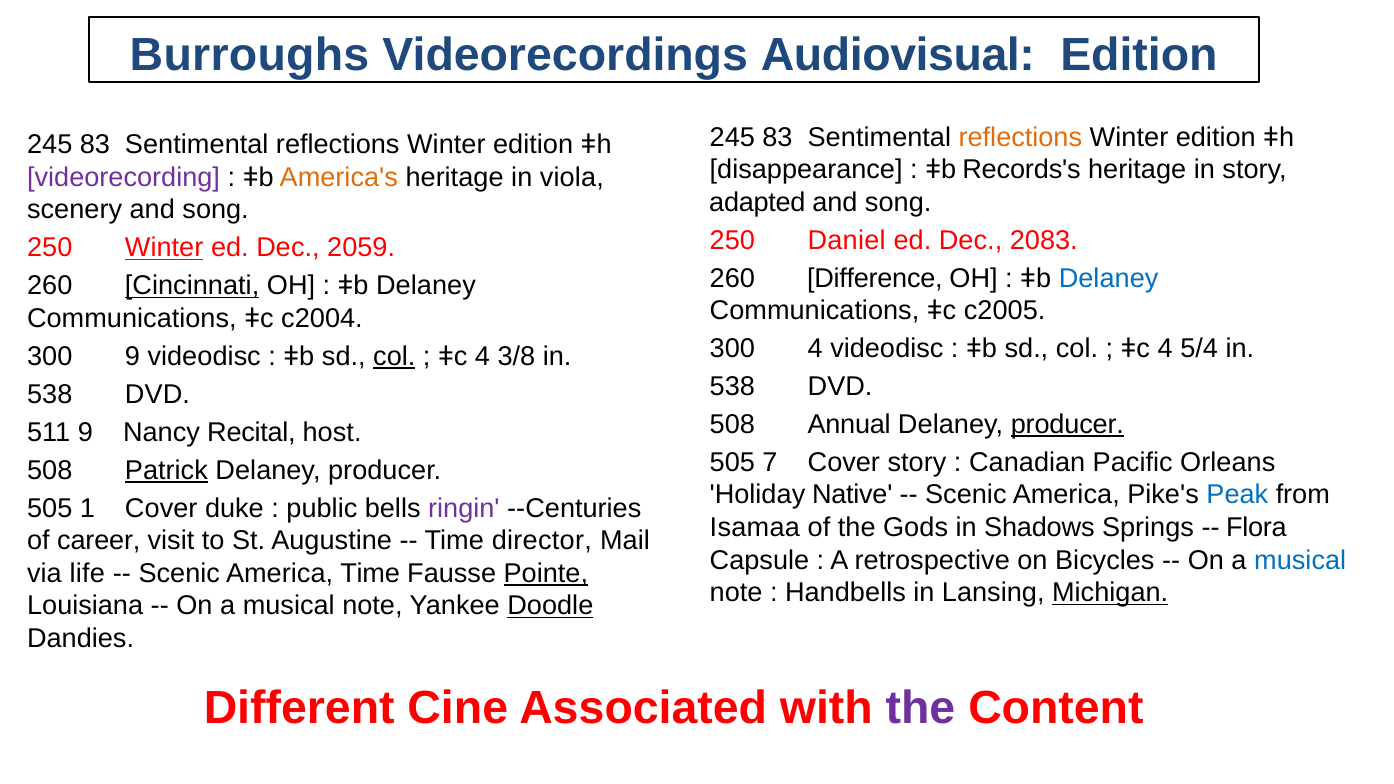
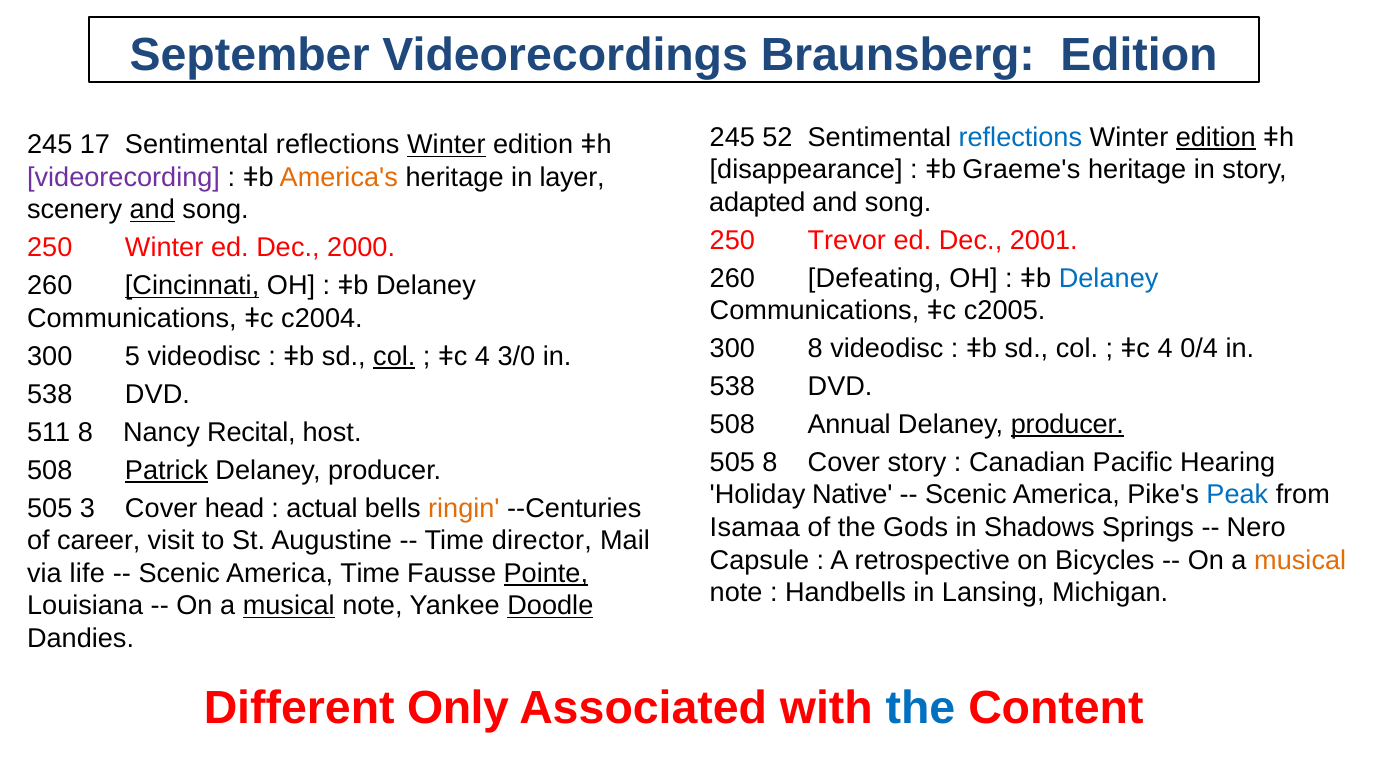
Burroughs: Burroughs -> September
Audiovisual: Audiovisual -> Braunsberg
83 at (777, 137): 83 -> 52
reflections at (1020, 137) colour: orange -> blue
edition at (1216, 137) underline: none -> present
83 at (95, 145): 83 -> 17
Winter at (446, 145) underline: none -> present
Records's: Records's -> Graeme's
viola: viola -> layer
and at (152, 210) underline: none -> present
Daniel: Daniel -> Trevor
2083: 2083 -> 2001
Winter at (164, 248) underline: present -> none
2059: 2059 -> 2000
Difference: Difference -> Defeating
300 4: 4 -> 8
5/4: 5/4 -> 0/4
300 9: 9 -> 5
3/8: 3/8 -> 3/0
511 9: 9 -> 8
505 7: 7 -> 8
Orleans: Orleans -> Hearing
1: 1 -> 3
duke: duke -> head
public: public -> actual
ringin colour: purple -> orange
Flora: Flora -> Nero
musical at (1300, 560) colour: blue -> orange
Michigan underline: present -> none
musical at (289, 606) underline: none -> present
Cine: Cine -> Only
the at (920, 708) colour: purple -> blue
